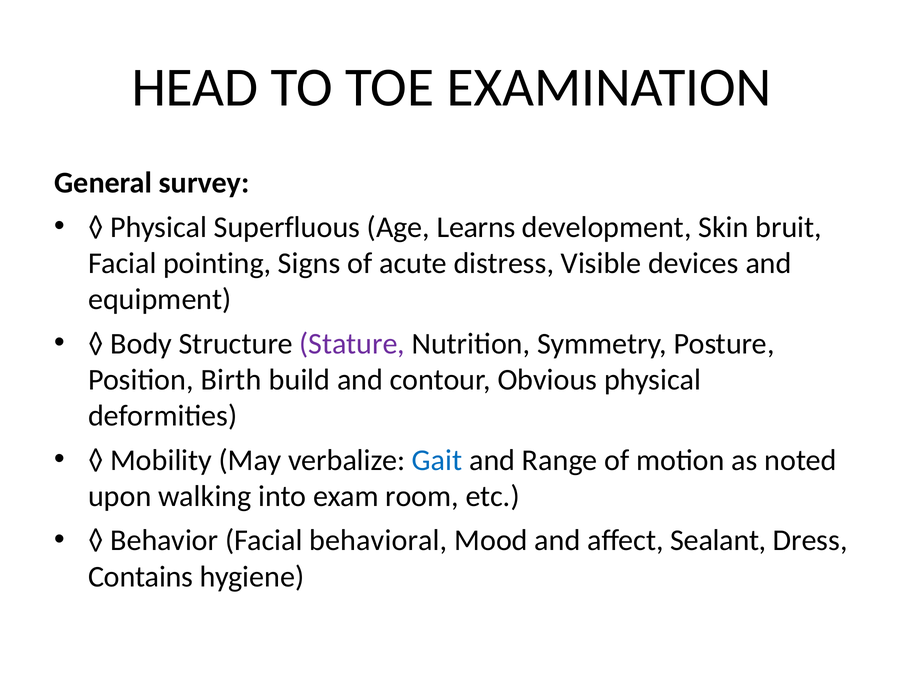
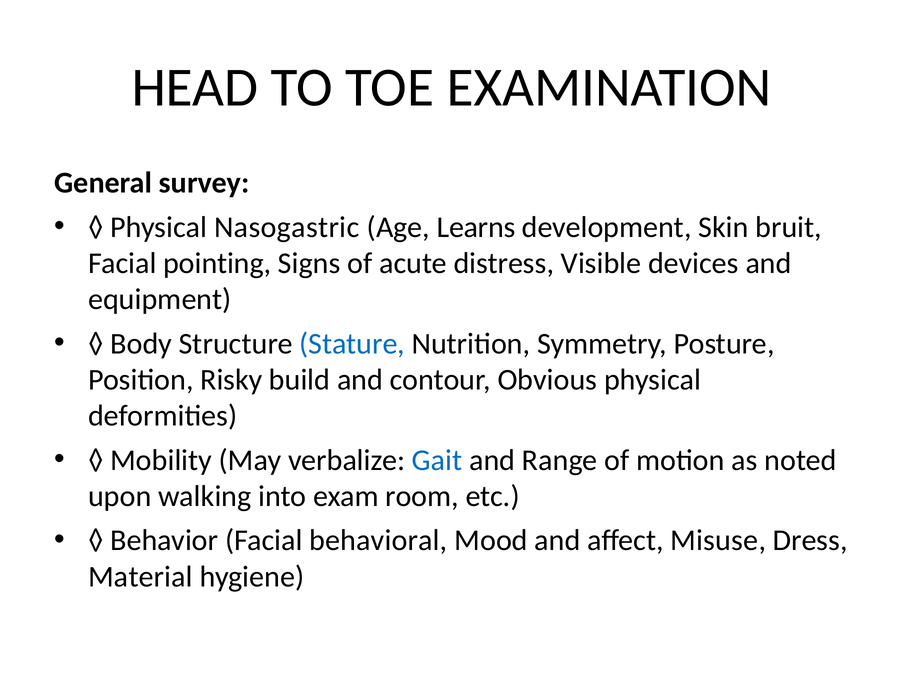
Superfluous: Superfluous -> Nasogastric
Stature colour: purple -> blue
Birth: Birth -> Risky
Sealant: Sealant -> Misuse
Contains: Contains -> Material
